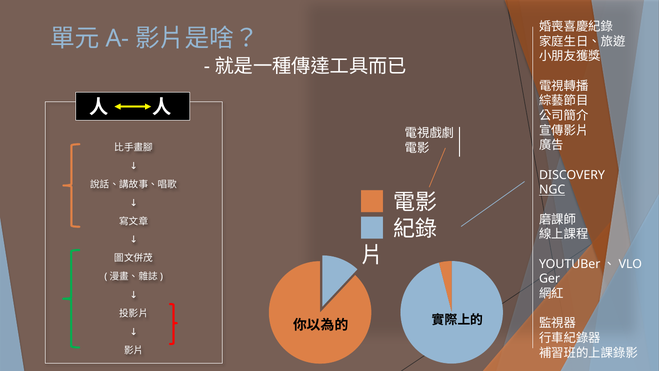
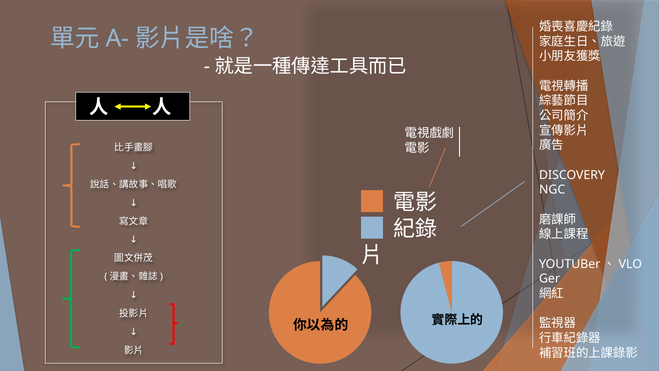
NGC underline: present -> none
